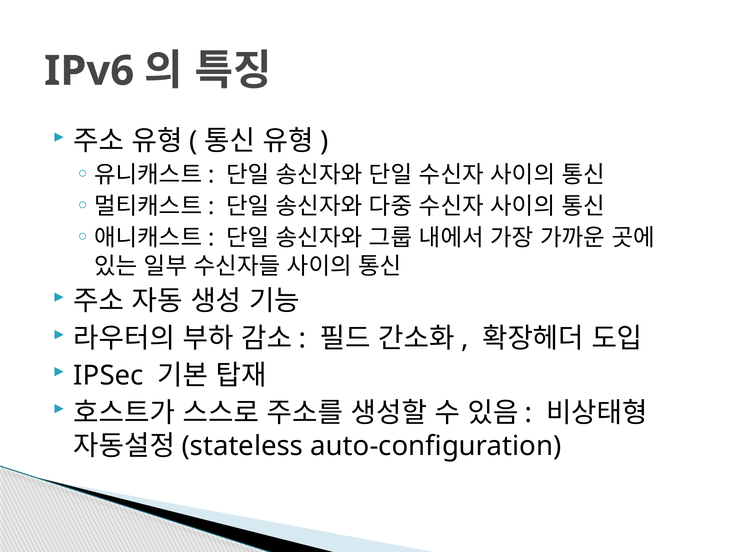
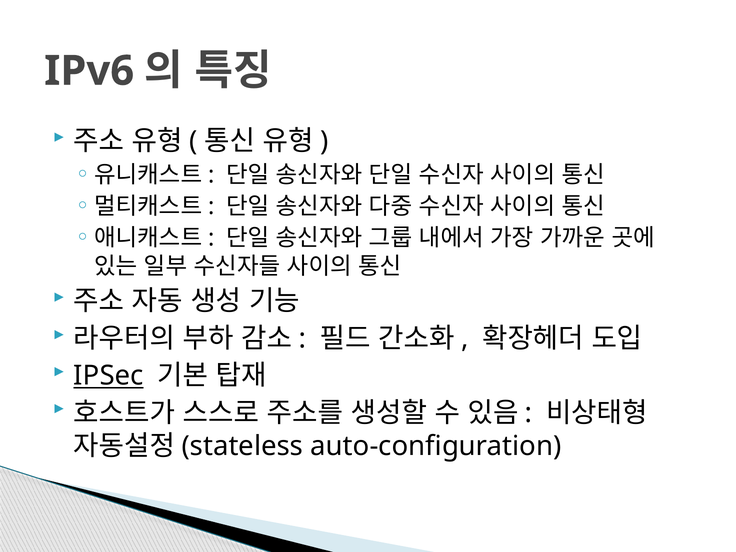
IPSec underline: none -> present
